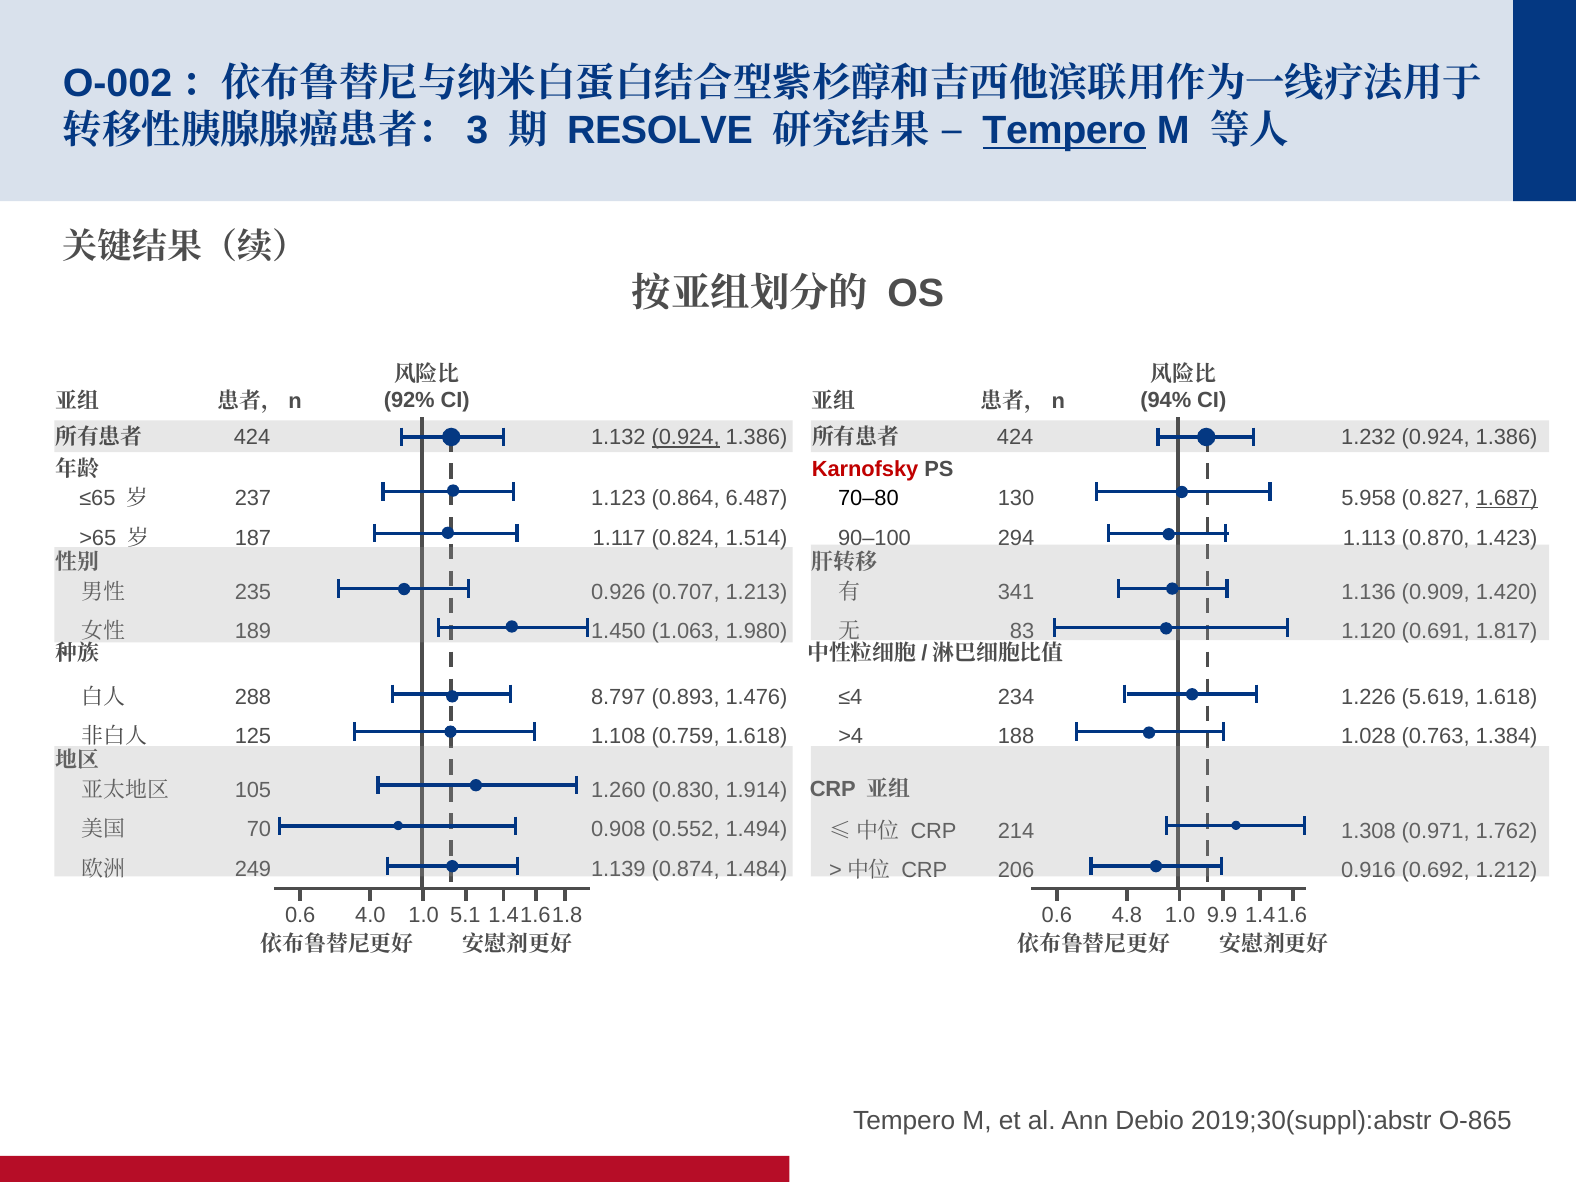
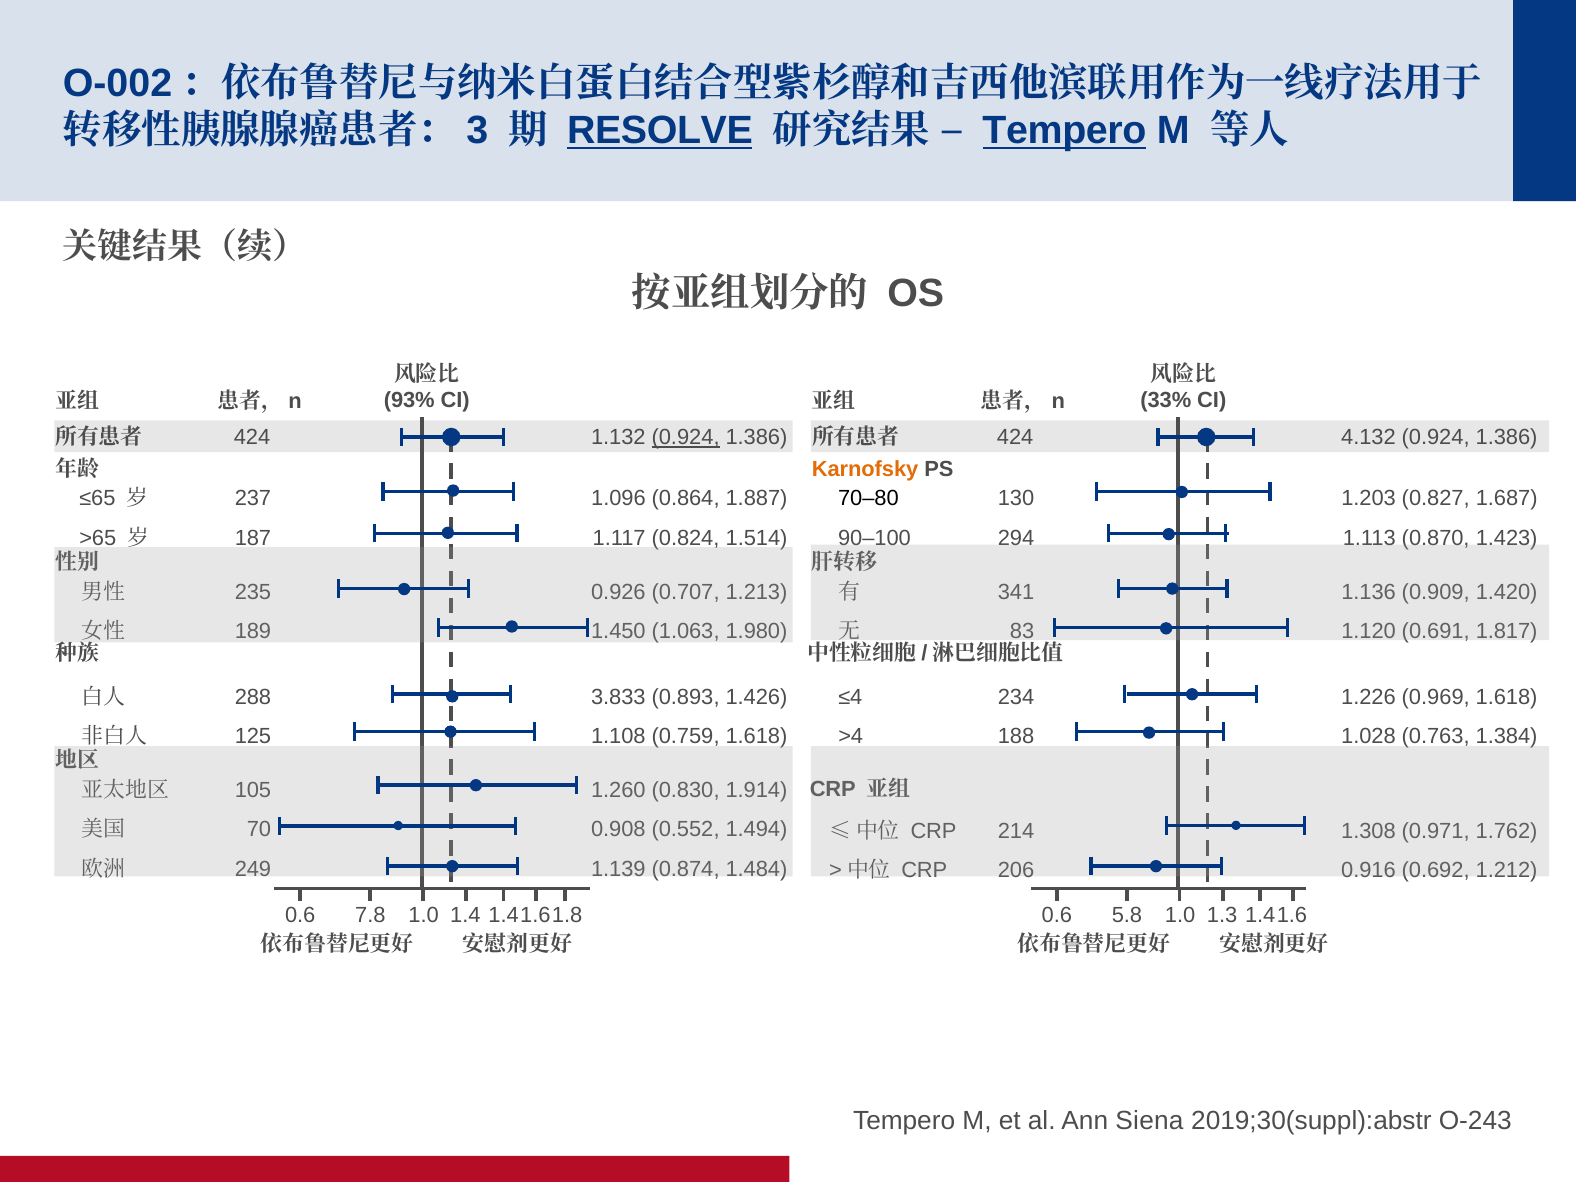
RESOLVE underline: none -> present
92%: 92% -> 93%
94%: 94% -> 33%
1.232: 1.232 -> 4.132
Karnofsky colour: red -> orange
1.123: 1.123 -> 1.096
6.487: 6.487 -> 1.887
5.958: 5.958 -> 1.203
1.687 underline: present -> none
8.797: 8.797 -> 3.833
1.476: 1.476 -> 1.426
5.619: 5.619 -> 0.969
4.0: 4.0 -> 7.8
5.1: 5.1 -> 1.4
4.8: 4.8 -> 5.8
9.9: 9.9 -> 1.3
Debio: Debio -> Siena
O-865: O-865 -> O-243
